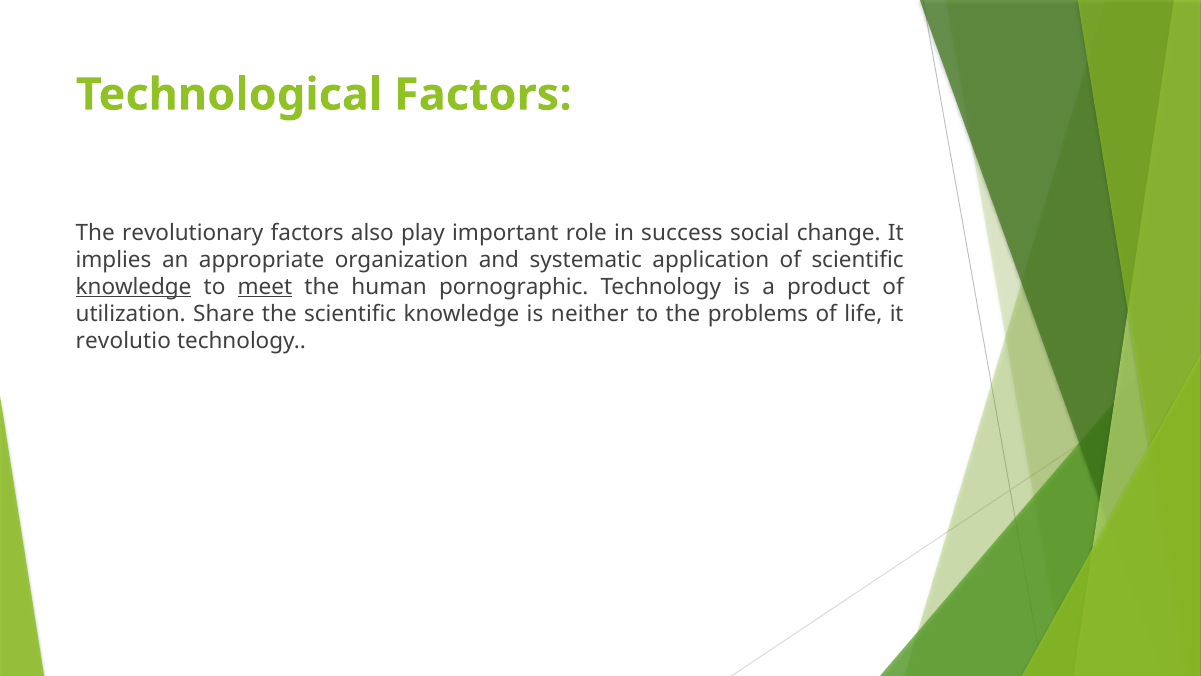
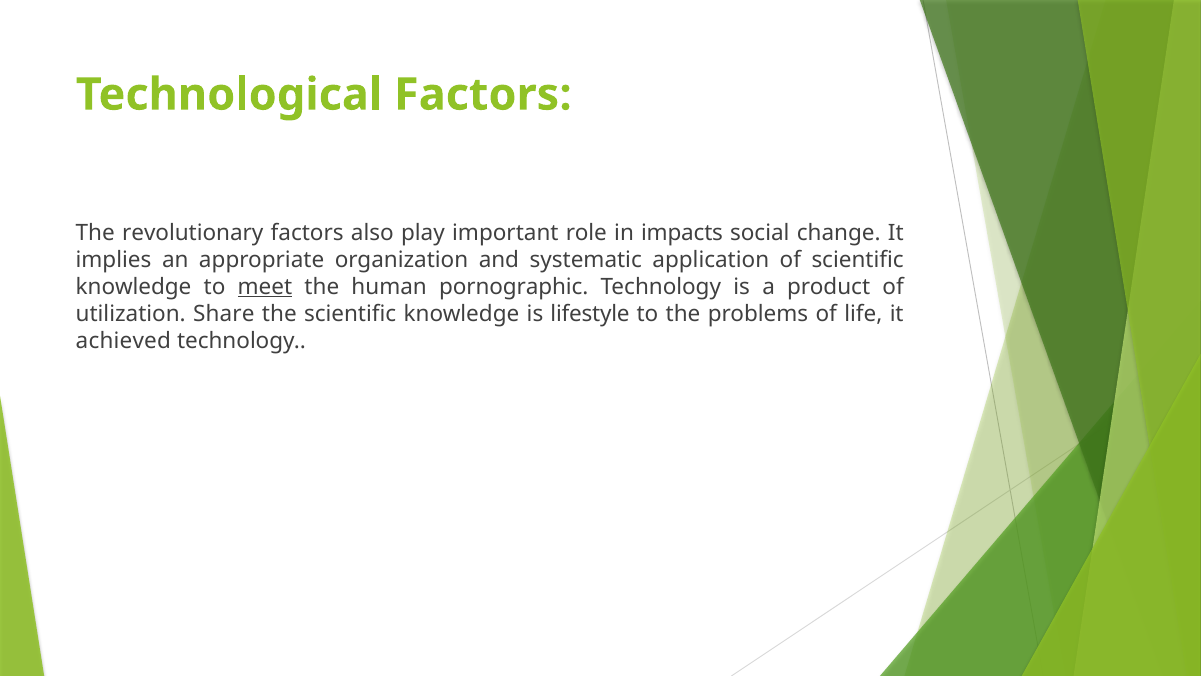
success: success -> impacts
knowledge at (134, 286) underline: present -> none
neither: neither -> lifestyle
revolutio: revolutio -> achieved
